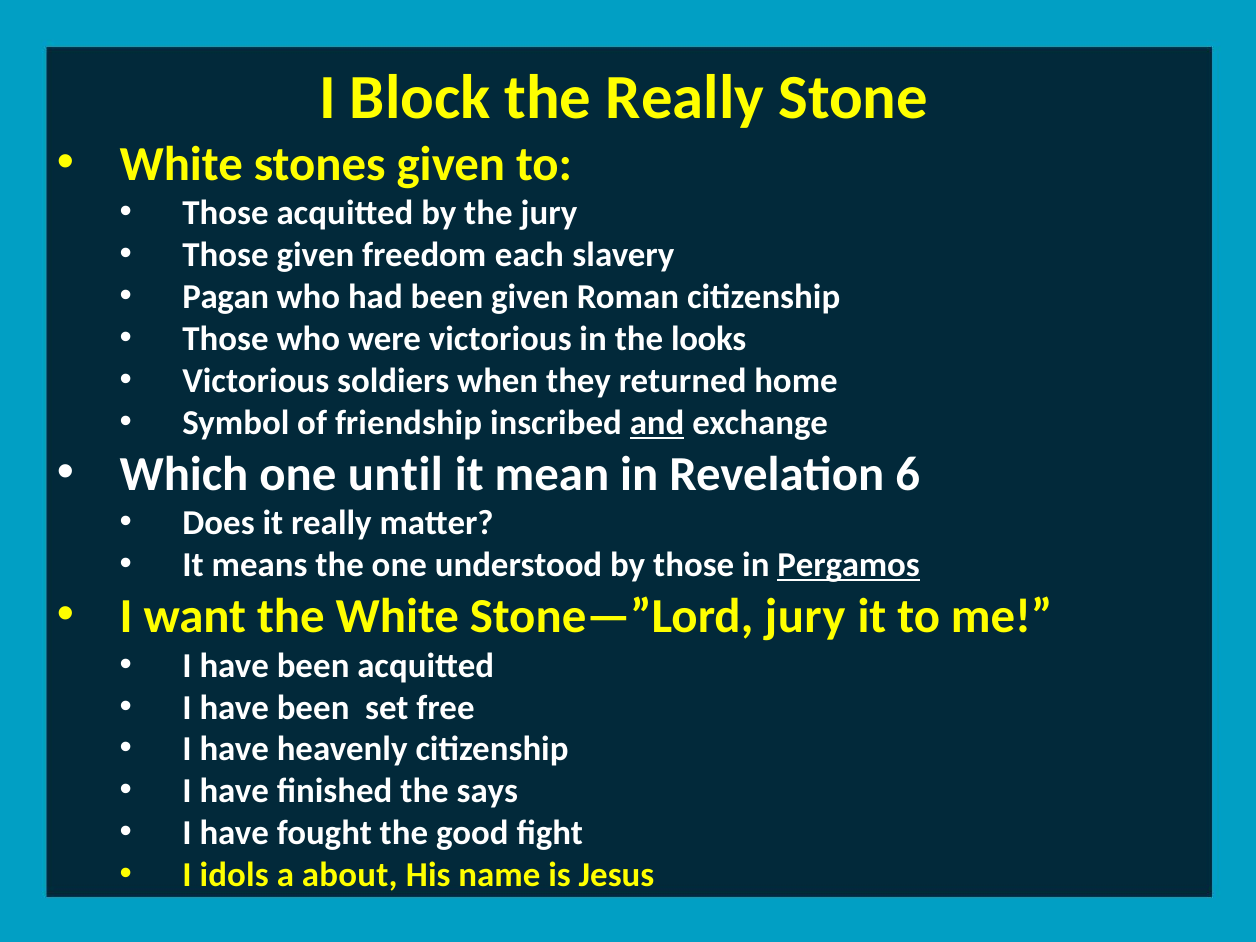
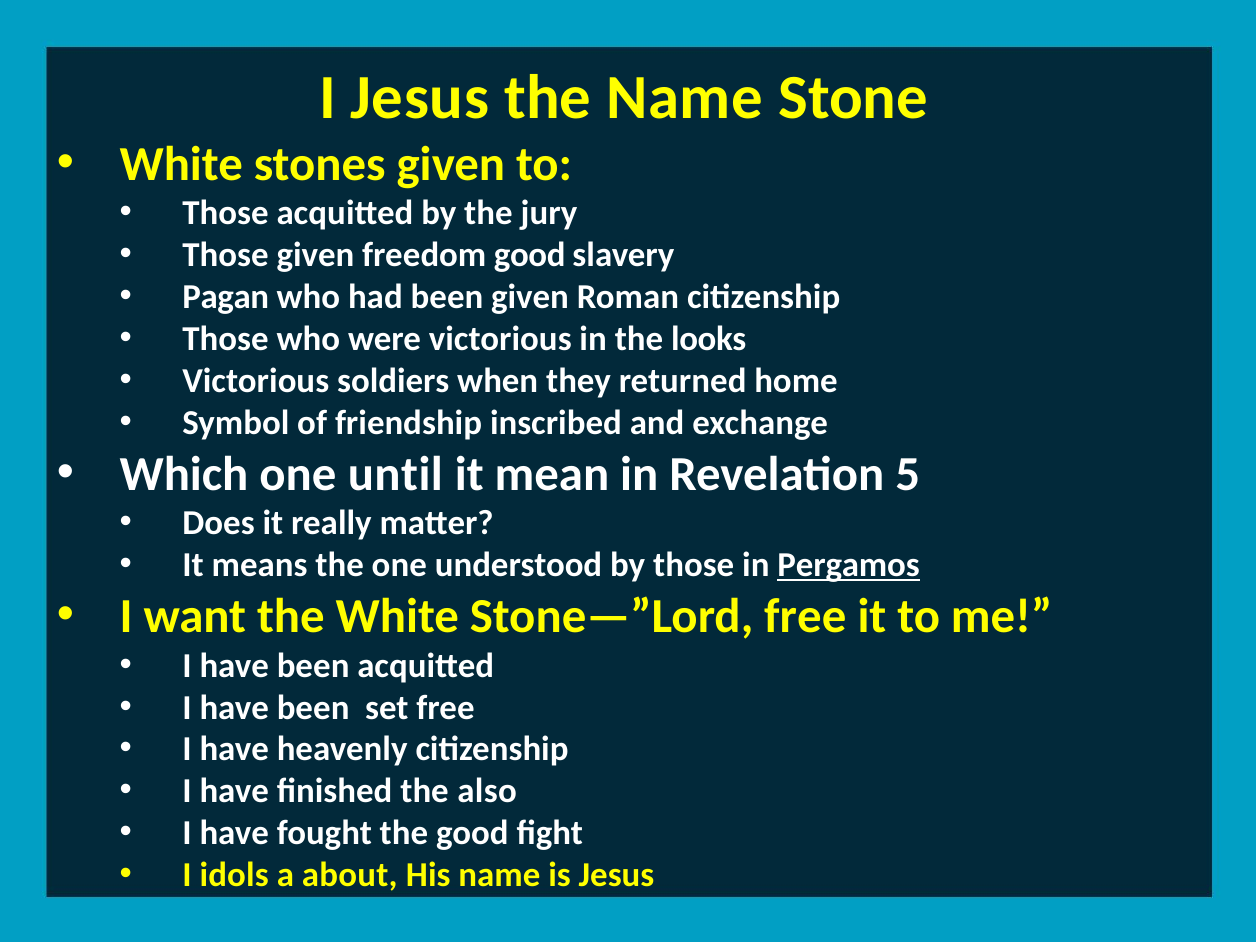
I Block: Block -> Jesus
the Really: Really -> Name
freedom each: each -> good
and underline: present -> none
6: 6 -> 5
Stone—”Lord jury: jury -> free
says: says -> also
